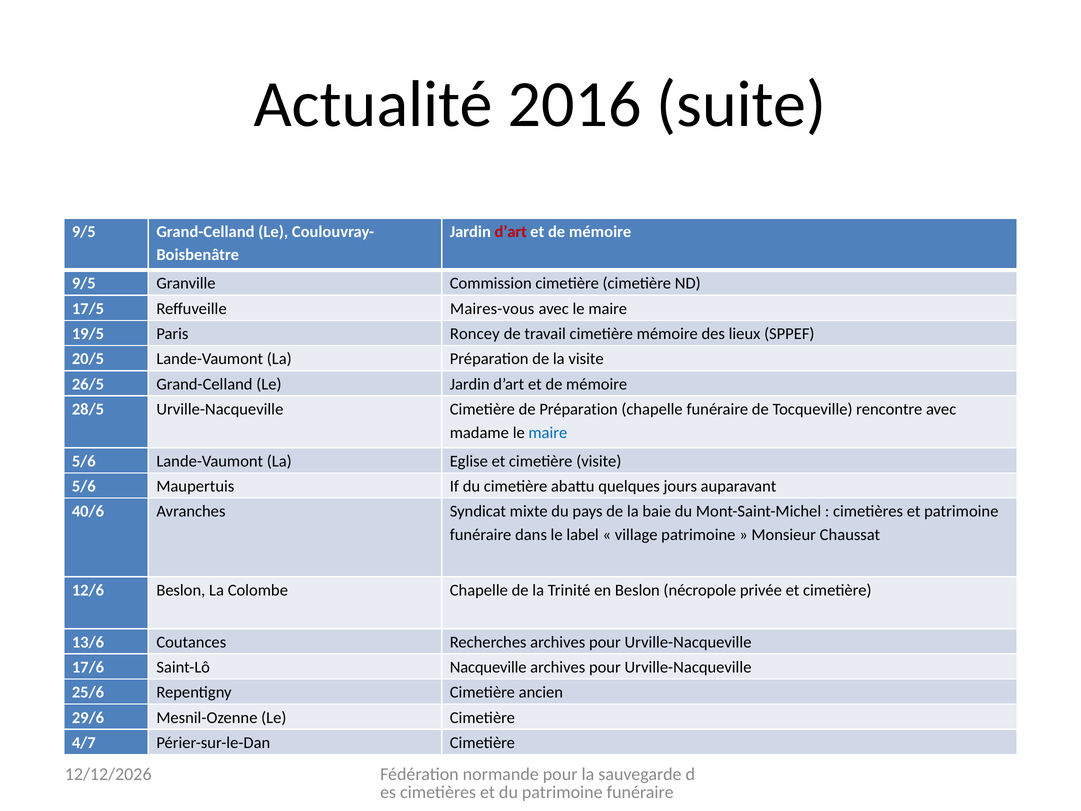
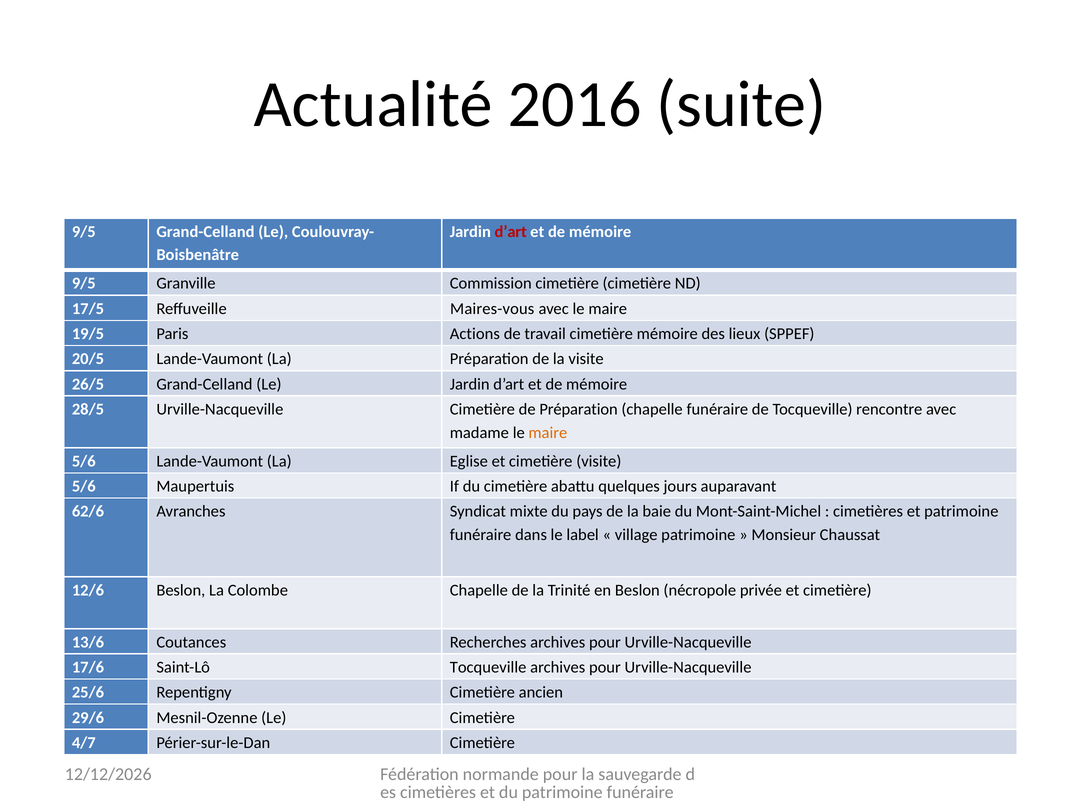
Roncey: Roncey -> Actions
maire at (548, 433) colour: blue -> orange
40/6: 40/6 -> 62/6
Saint-Lô Nacqueville: Nacqueville -> Tocqueville
